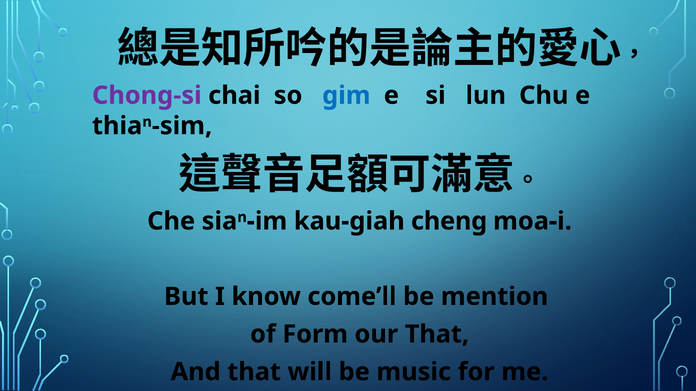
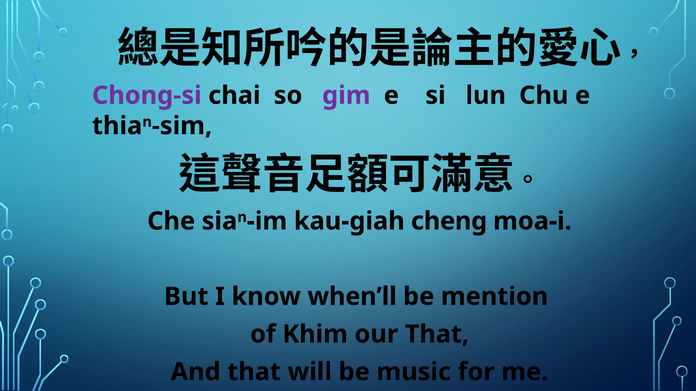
gim colour: blue -> purple
come’ll: come’ll -> when’ll
Form: Form -> Khim
